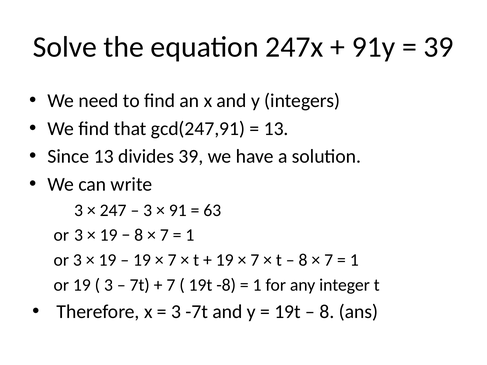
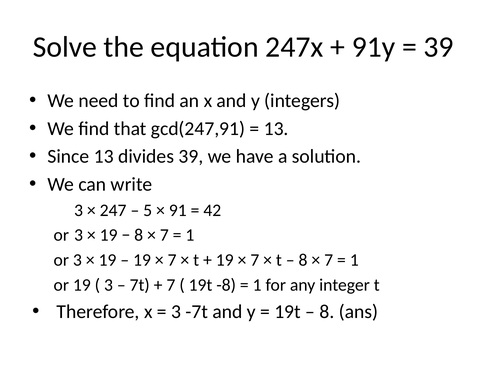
3 at (148, 210): 3 -> 5
63: 63 -> 42
